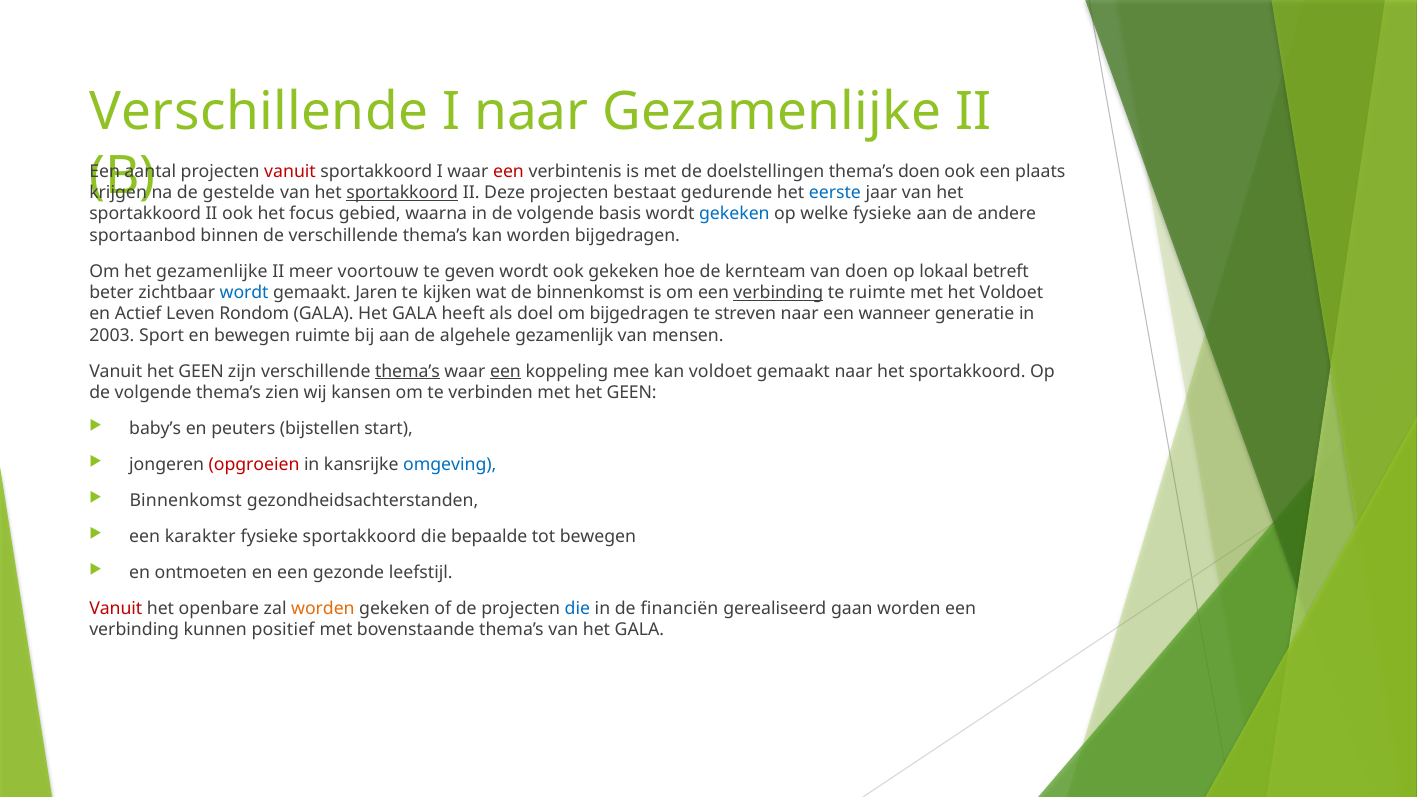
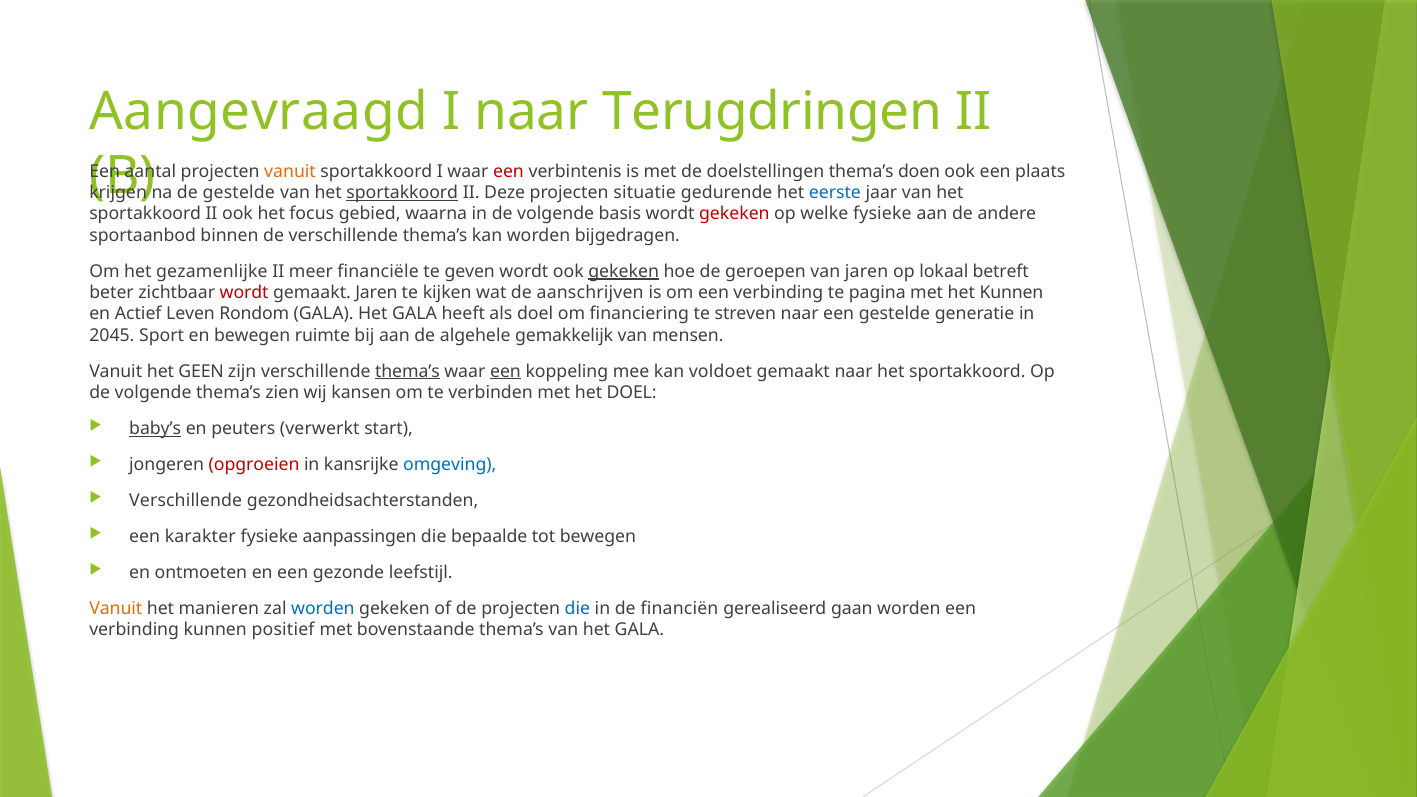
Verschillende at (259, 112): Verschillende -> Aangevraagd
naar Gezamenlijke: Gezamenlijke -> Terugdringen
vanuit at (290, 172) colour: red -> orange
bestaat: bestaat -> situatie
gekeken at (734, 214) colour: blue -> red
voortouw: voortouw -> financiële
gekeken at (624, 271) underline: none -> present
kernteam: kernteam -> geroepen
van doen: doen -> jaren
wordt at (244, 293) colour: blue -> red
de binnenkomst: binnenkomst -> aanschrijven
verbinding at (778, 293) underline: present -> none
te ruimte: ruimte -> pagina
het Voldoet: Voldoet -> Kunnen
om bijgedragen: bijgedragen -> financiering
een wanneer: wanneer -> gestelde
2003: 2003 -> 2045
gezamenlijk: gezamenlijk -> gemakkelijk
met het GEEN: GEEN -> DOEL
baby’s underline: none -> present
bijstellen: bijstellen -> verwerkt
Binnenkomst at (186, 501): Binnenkomst -> Verschillende
fysieke sportakkoord: sportakkoord -> aanpassingen
Vanuit at (116, 609) colour: red -> orange
openbare: openbare -> manieren
worden at (323, 609) colour: orange -> blue
